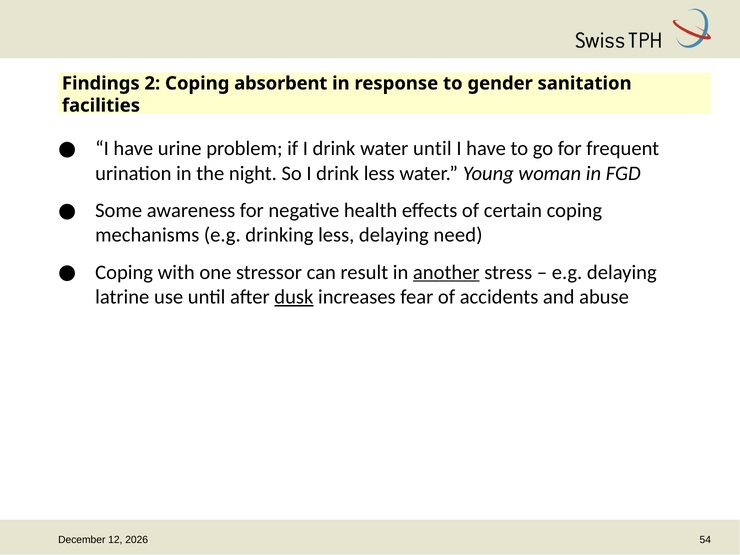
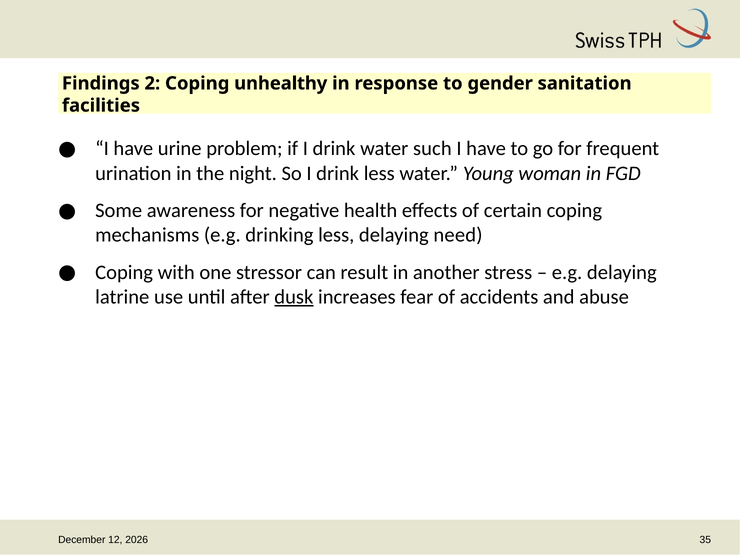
absorbent: absorbent -> unhealthy
water until: until -> such
another underline: present -> none
54: 54 -> 35
